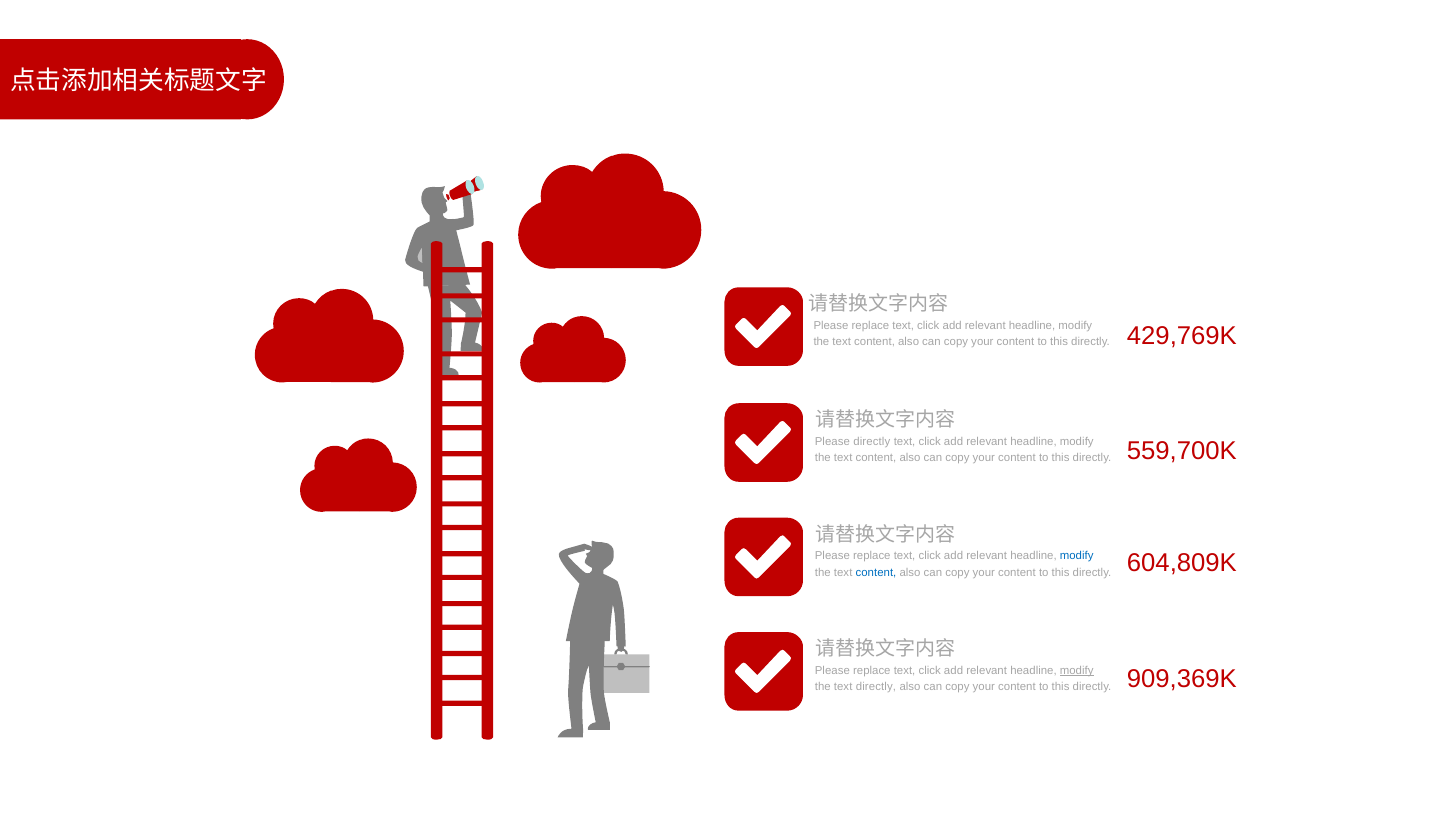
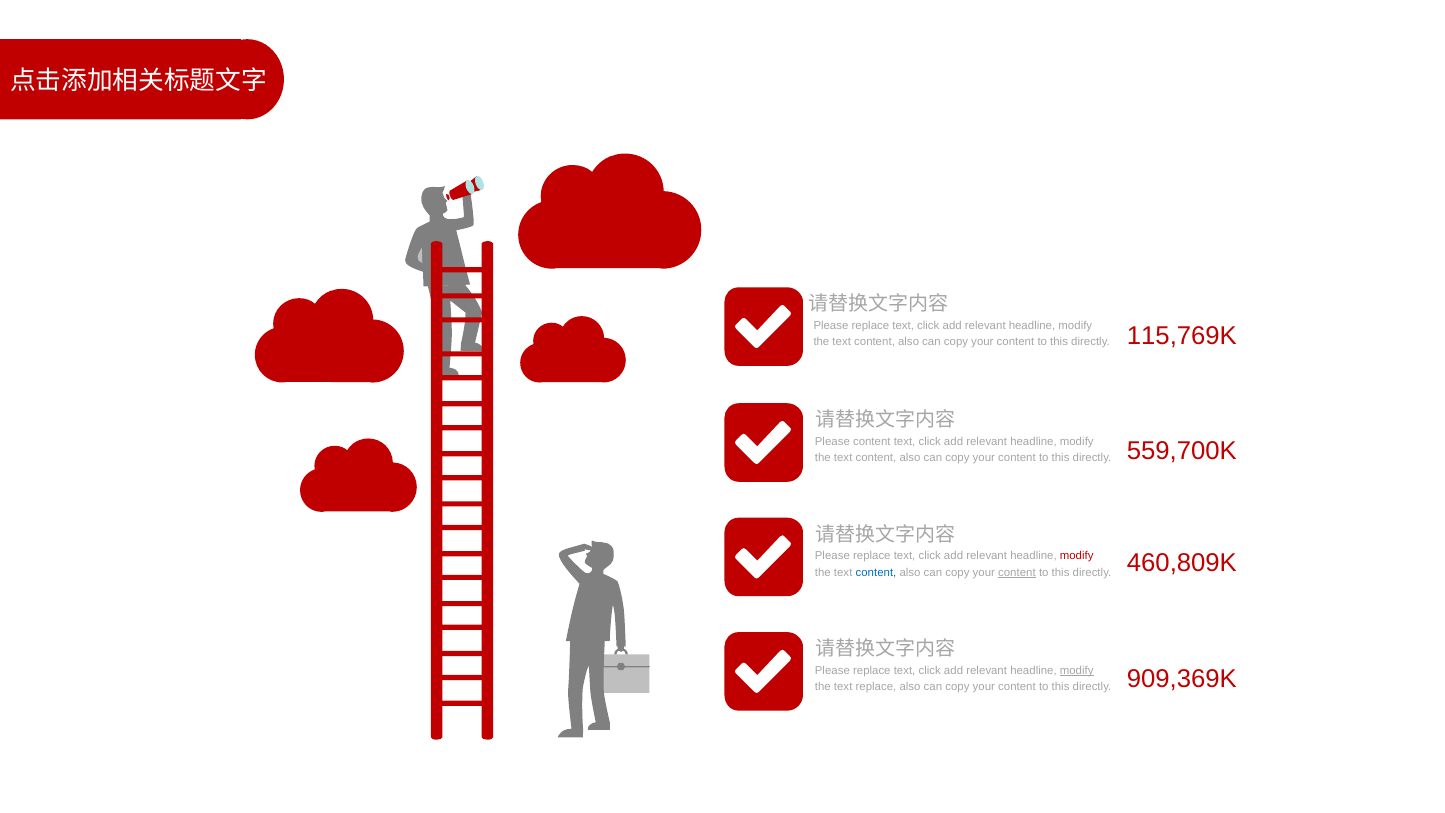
429,769K: 429,769K -> 115,769K
Please directly: directly -> content
modify at (1077, 556) colour: blue -> red
604,809K: 604,809K -> 460,809K
content at (1017, 572) underline: none -> present
text directly: directly -> replace
